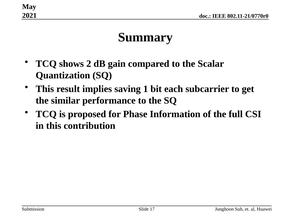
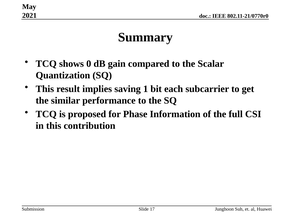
2: 2 -> 0
